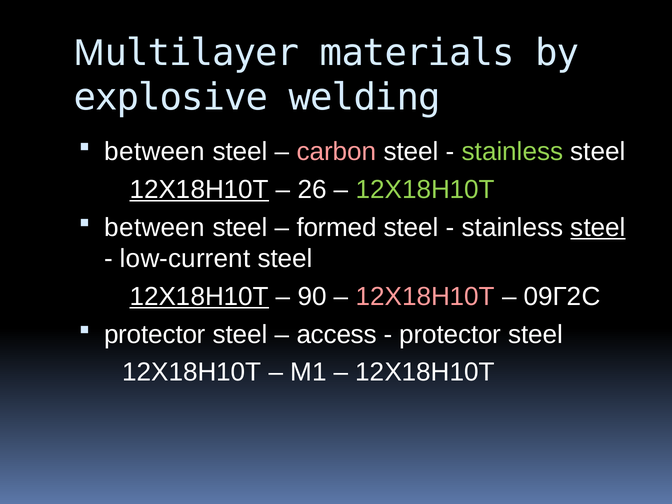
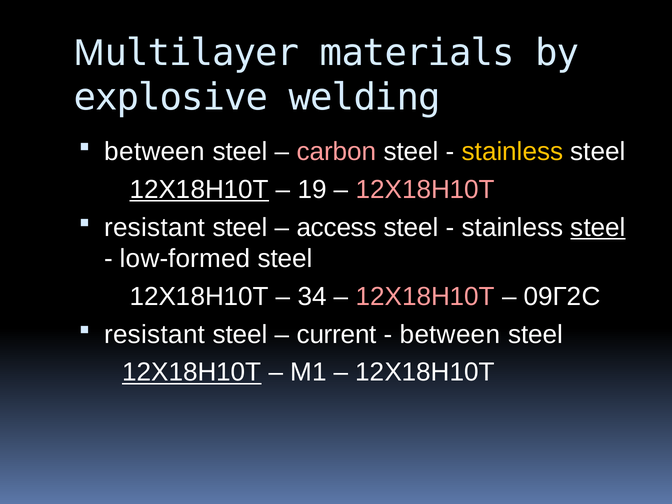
stainless at (513, 152) colour: light green -> yellow
26: 26 -> 19
12Х18Н10Т at (425, 190) colour: light green -> pink
between at (155, 228): between -> resistant
formed: formed -> access
low-current: low-current -> low-formed
12Х18Н10Т at (199, 297) underline: present -> none
90: 90 -> 34
protector at (155, 334): protector -> resistant
access: access -> current
protector at (450, 334): protector -> between
12Х18Н10Т at (192, 372) underline: none -> present
